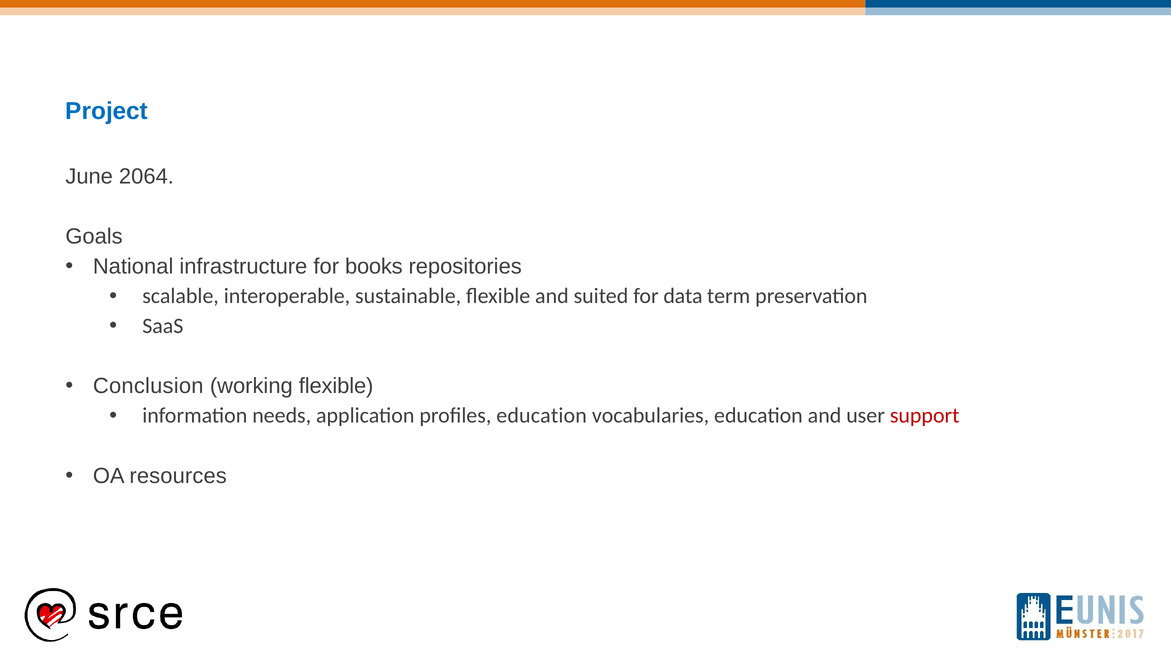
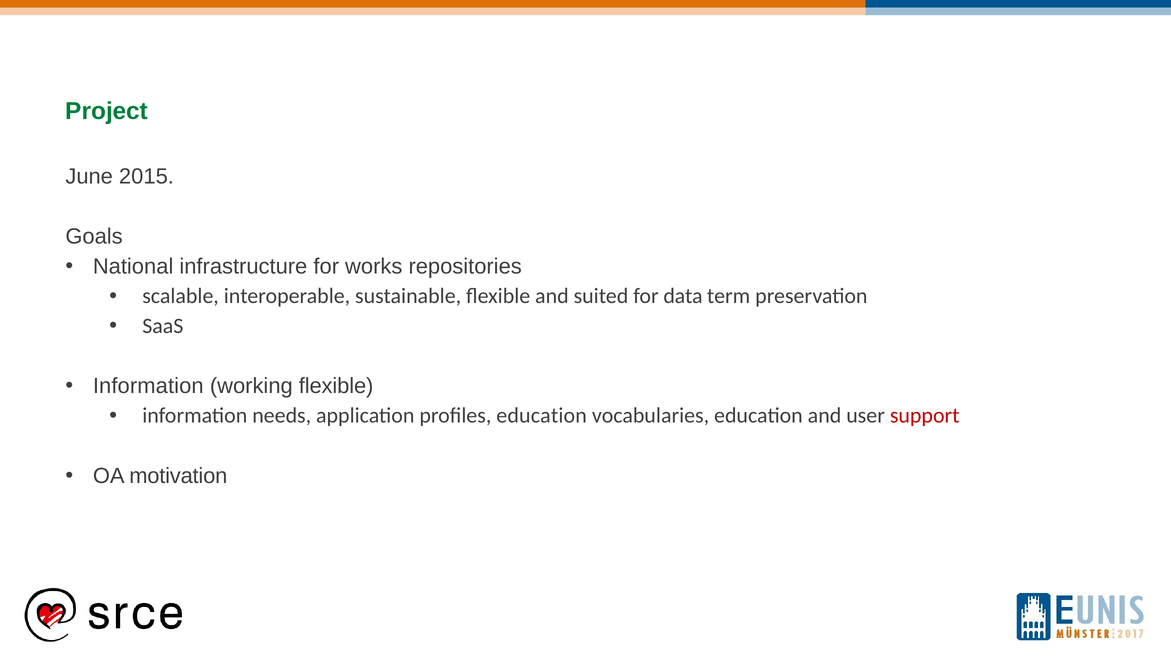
Project colour: blue -> green
2064: 2064 -> 2015
books: books -> works
Conclusion at (148, 386): Conclusion -> Information
resources: resources -> motivation
